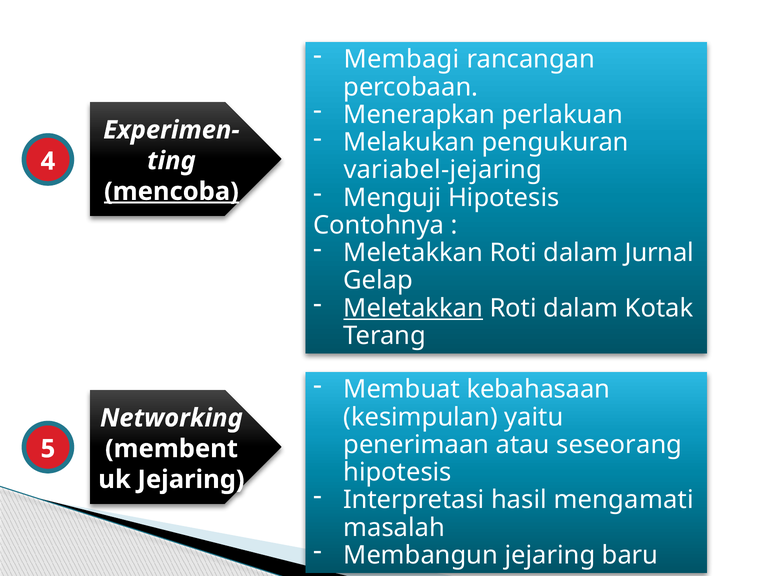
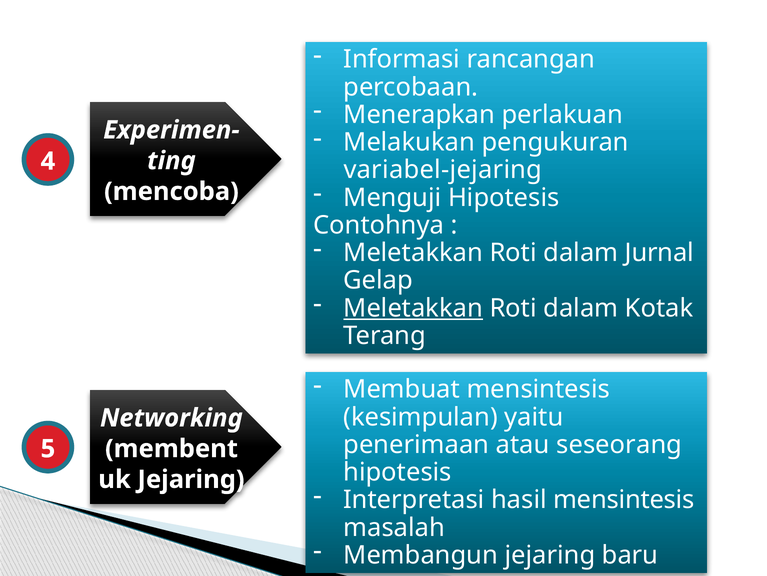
Membagi: Membagi -> Informasi
mencoba underline: present -> none
Membuat kebahasaan: kebahasaan -> mensintesis
hasil mengamati: mengamati -> mensintesis
